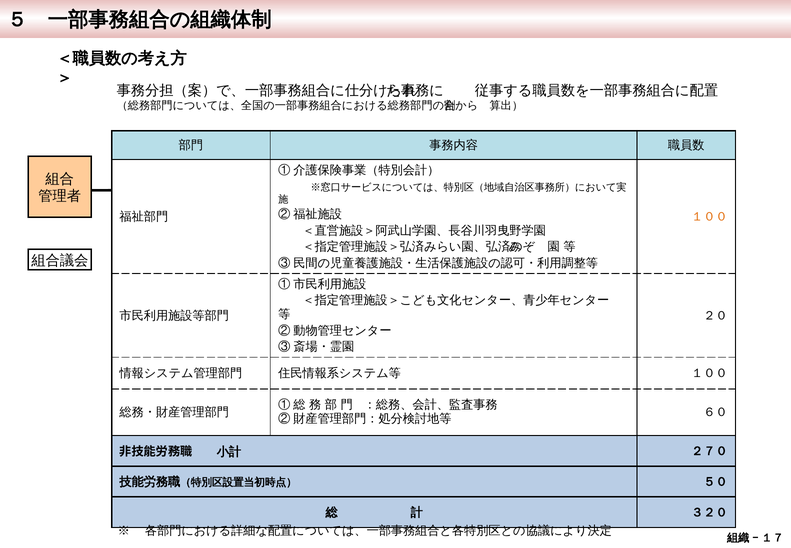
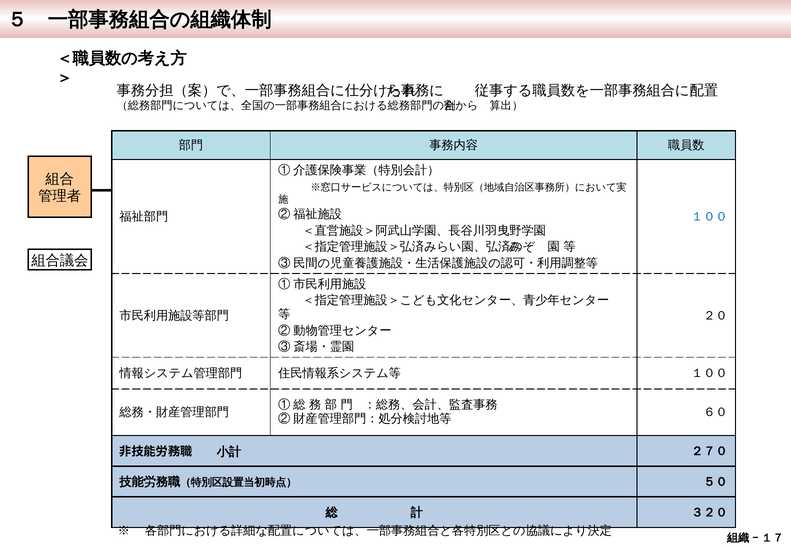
１００ at (709, 217) colour: orange -> blue
